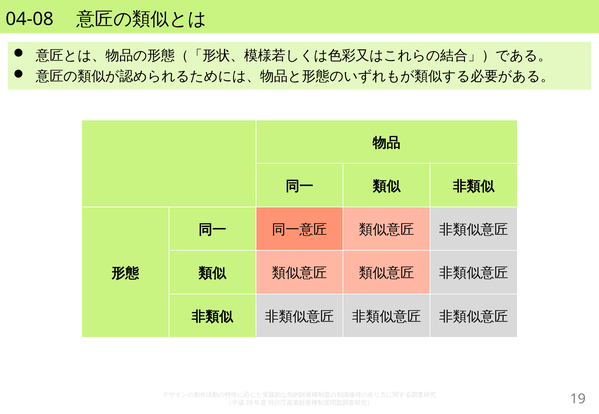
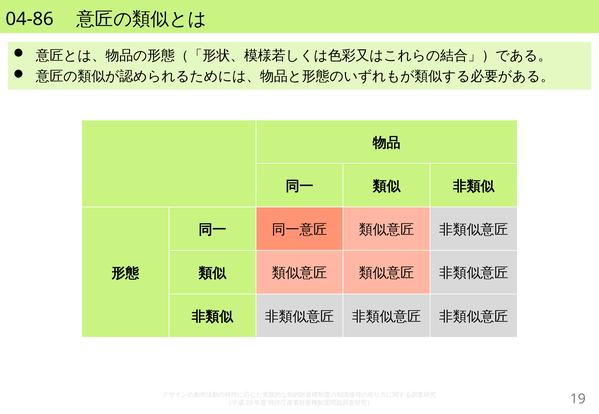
04-08: 04-08 -> 04-86
